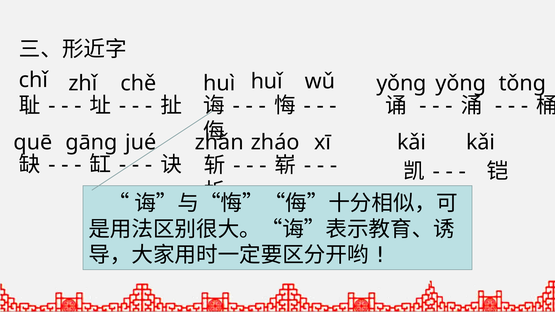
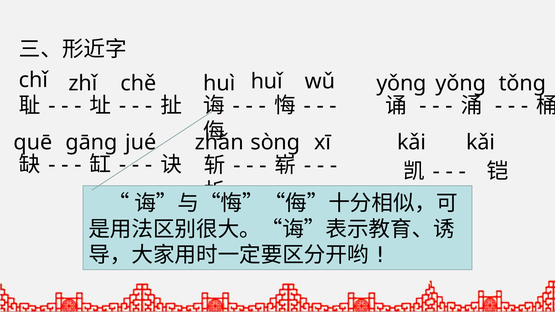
zháo: zháo -> sòng
